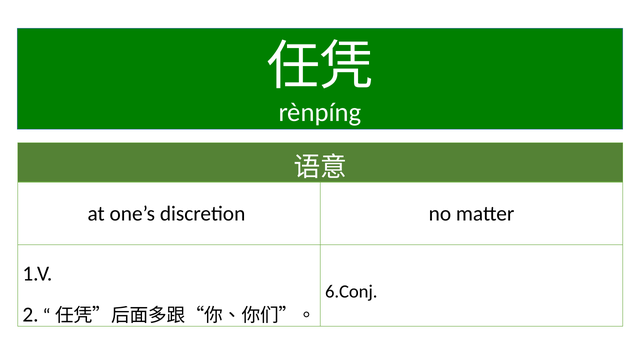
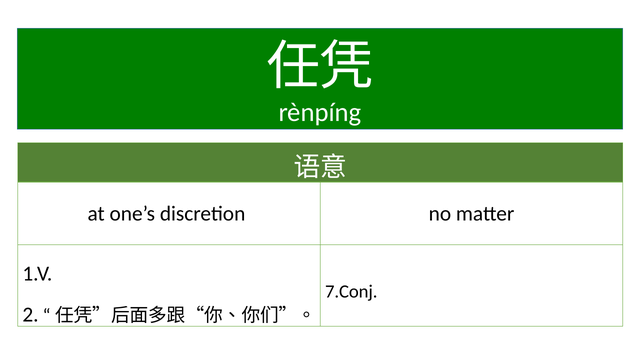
6.Conj: 6.Conj -> 7.Conj
